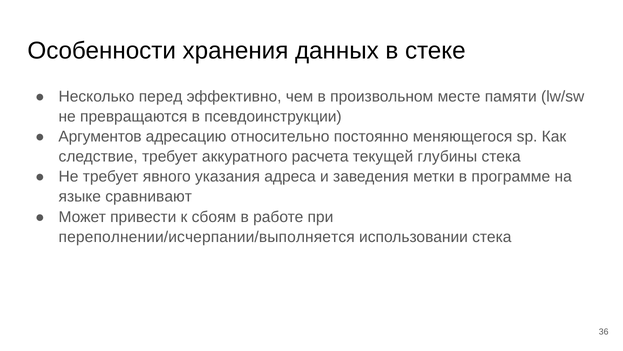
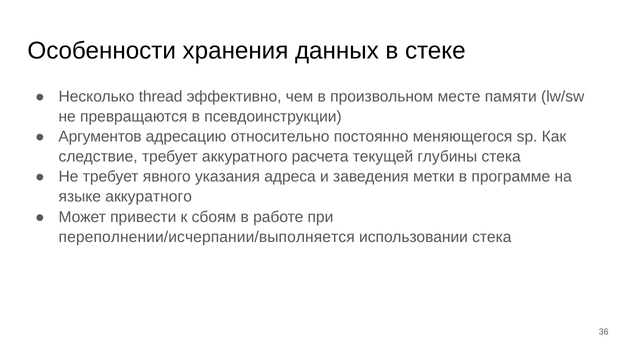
перед: перед -> thread
языке сравнивают: сравнивают -> аккуратного
